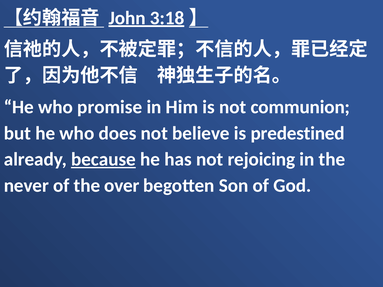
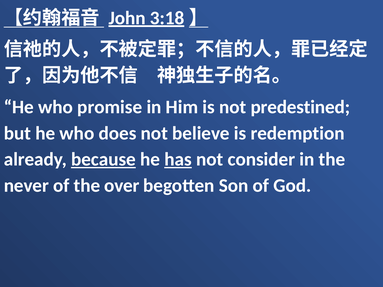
communion: communion -> predestined
predestined: predestined -> redemption
has underline: none -> present
rejoicing: rejoicing -> consider
